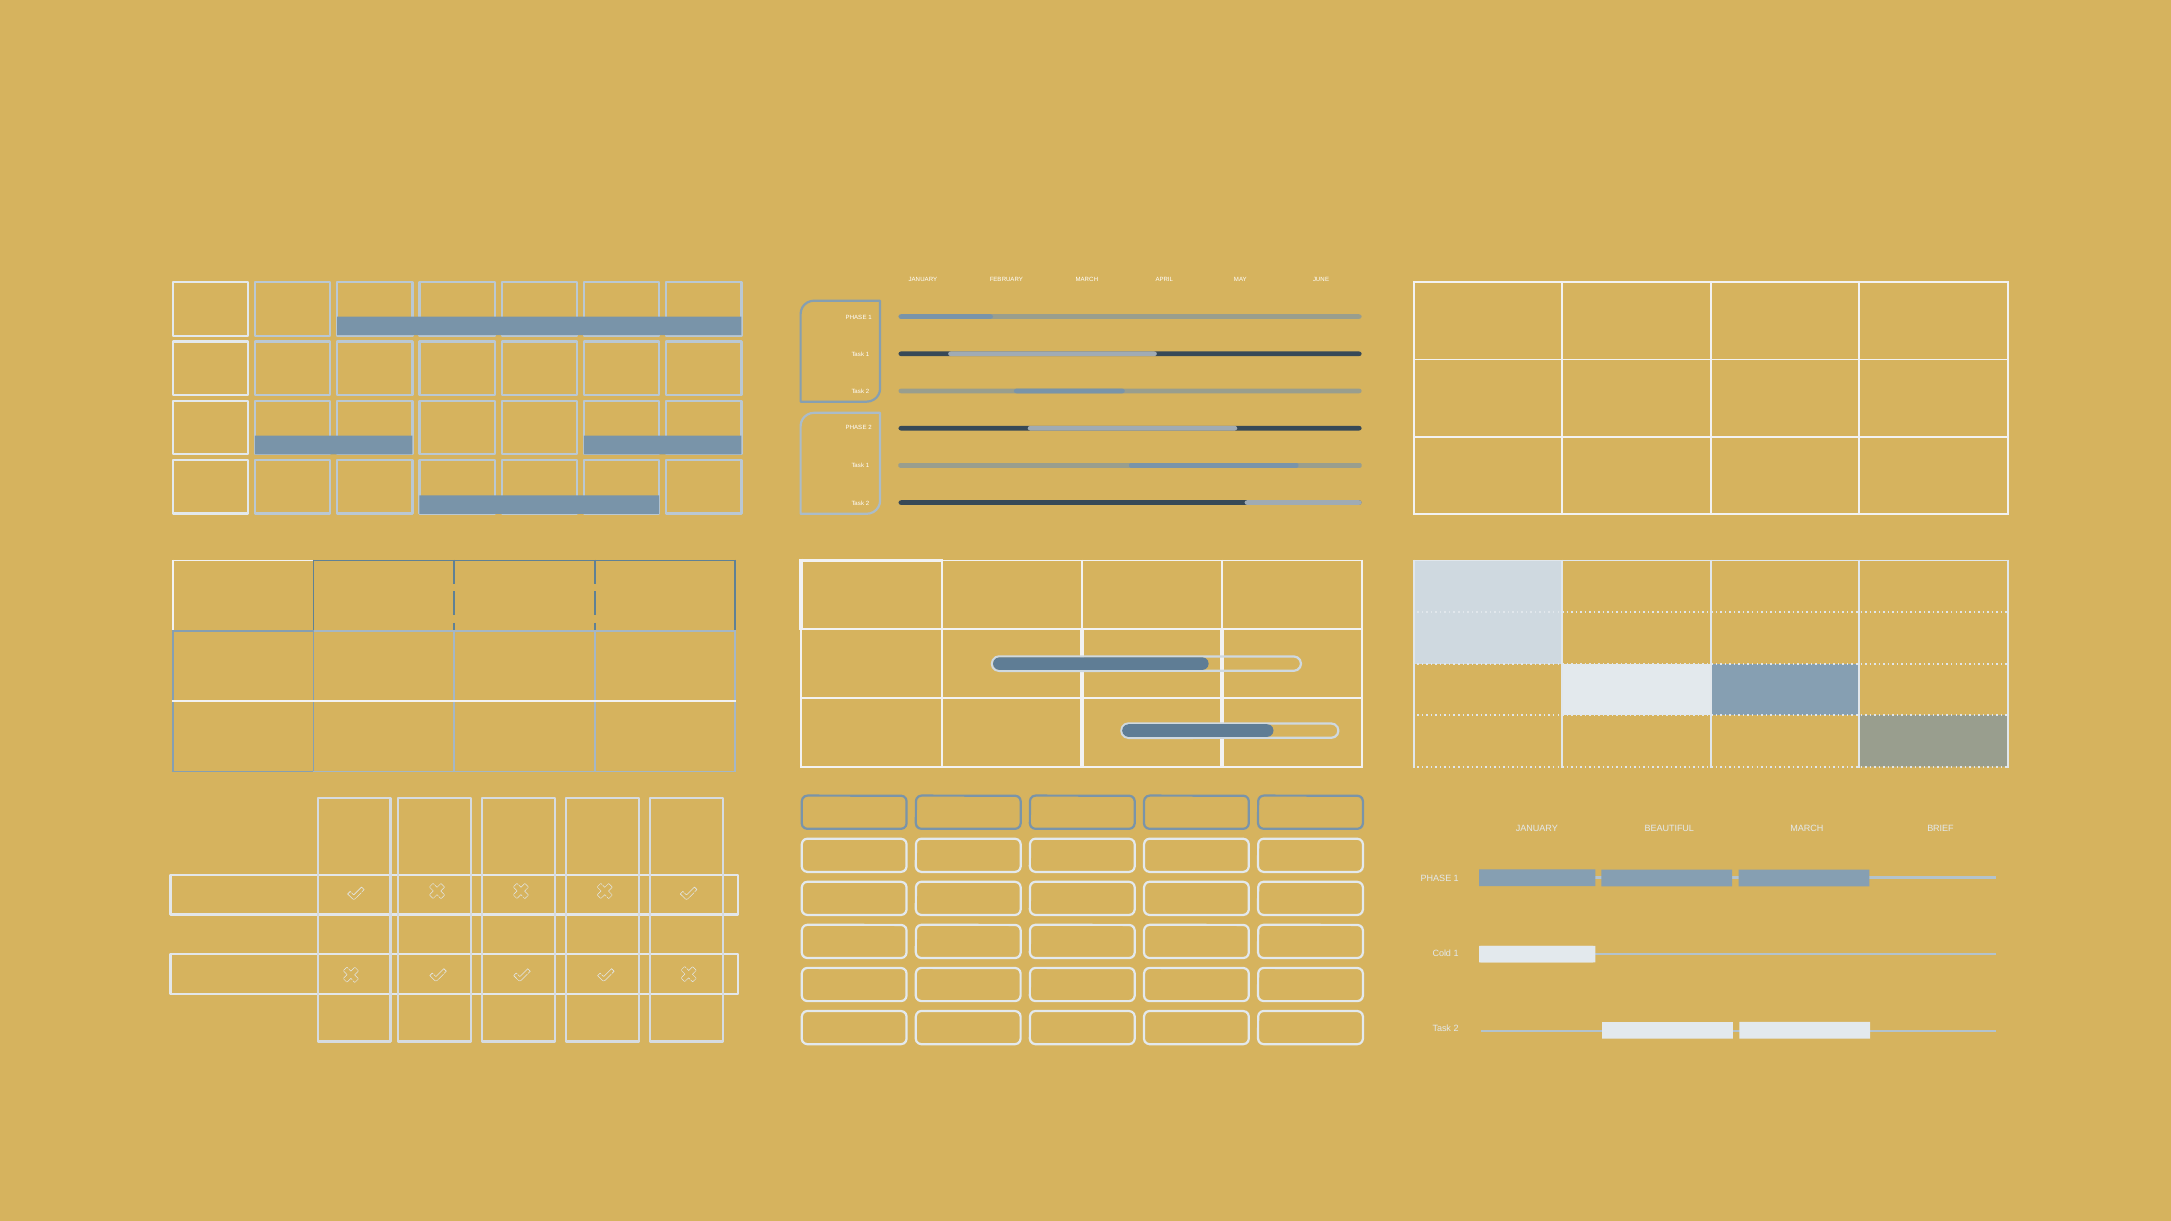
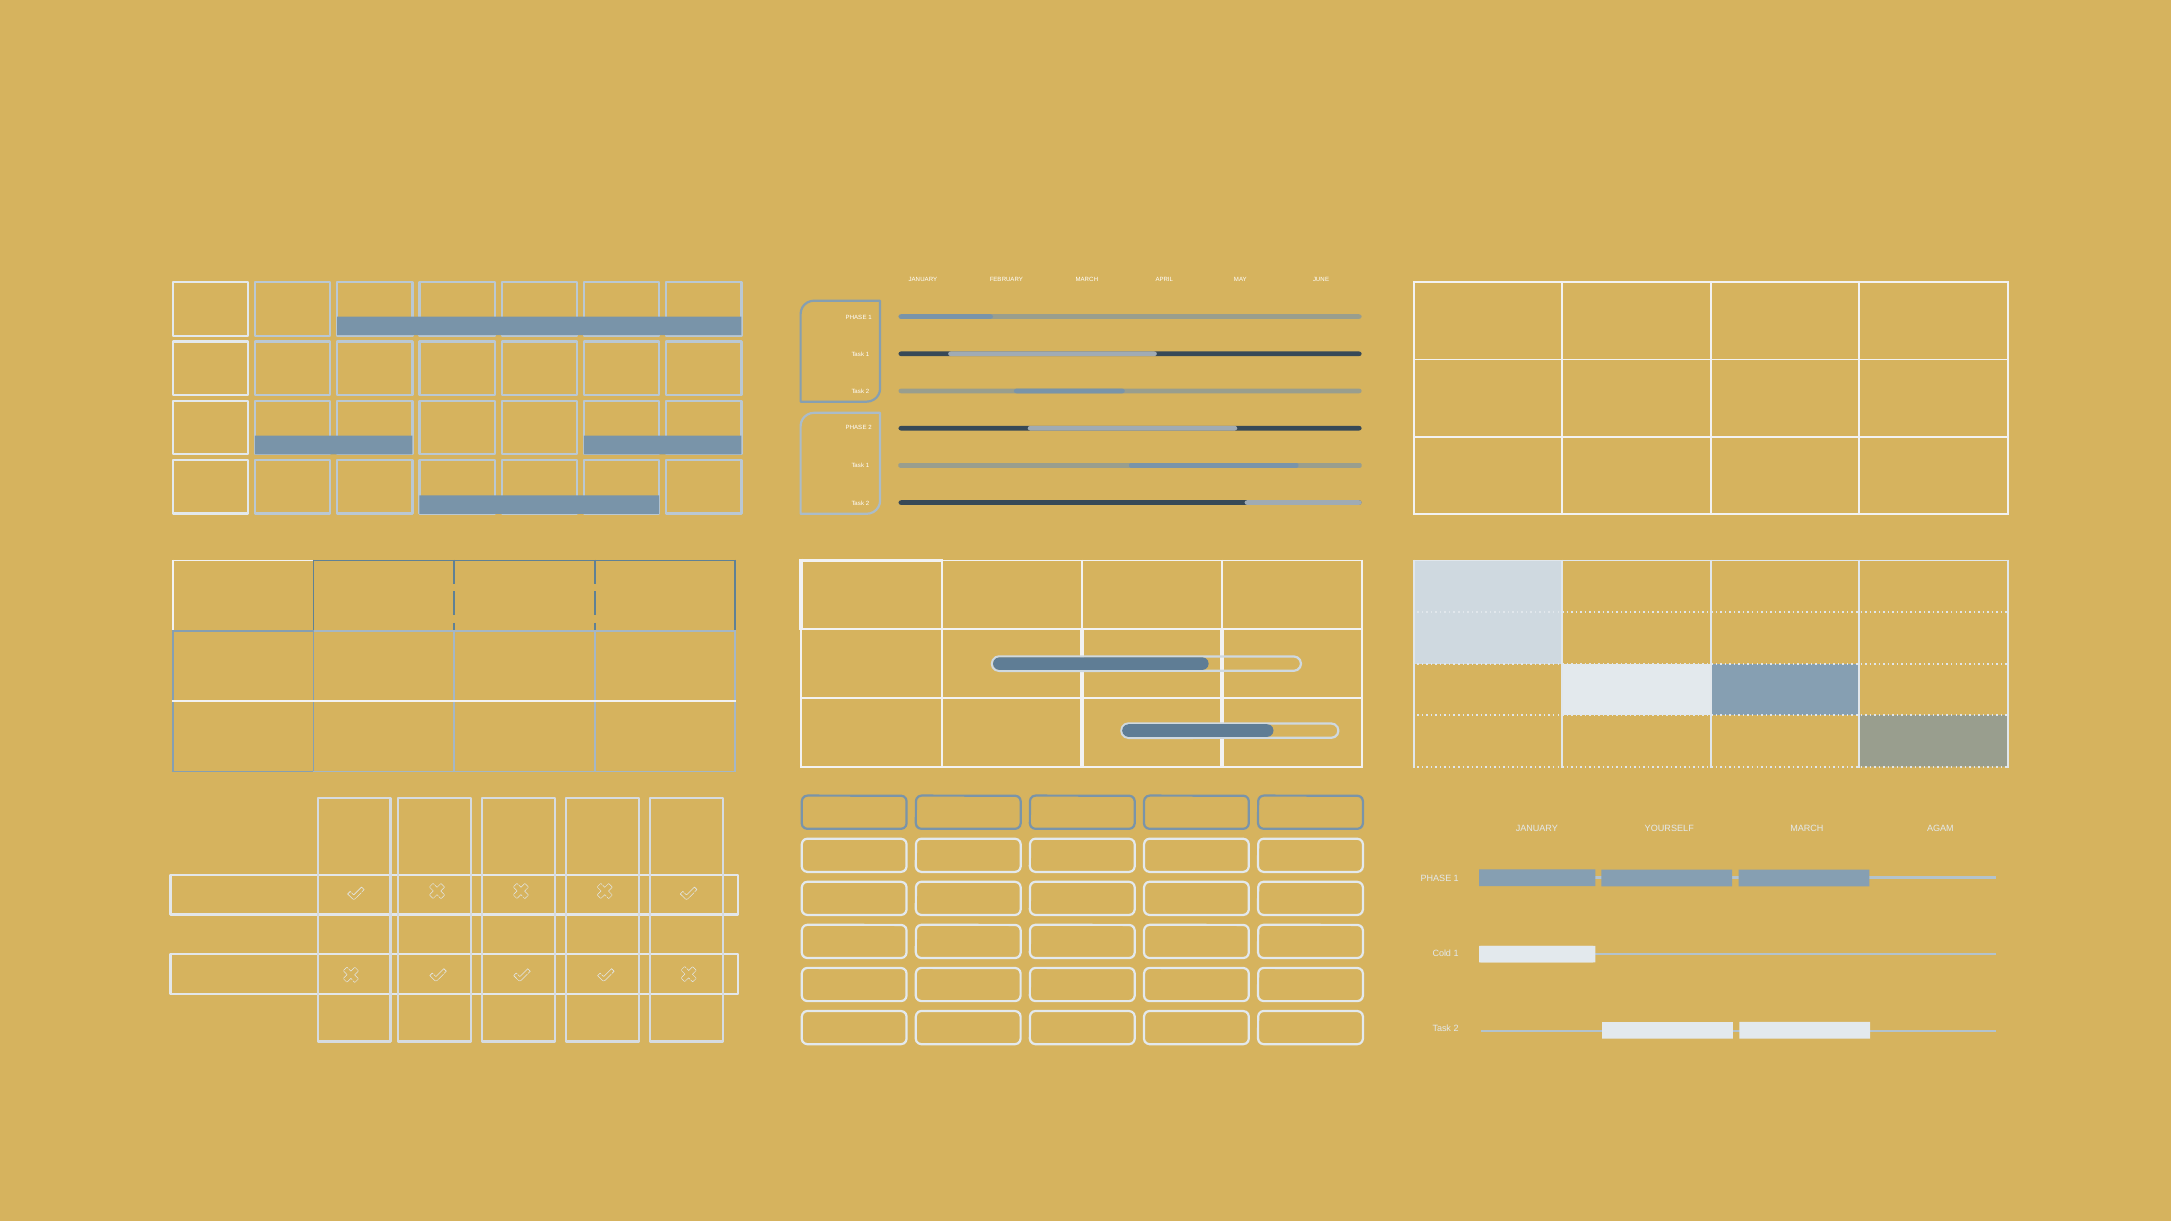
BEAUTIFUL: BEAUTIFUL -> YOURSELF
BRIEF: BRIEF -> AGAM
